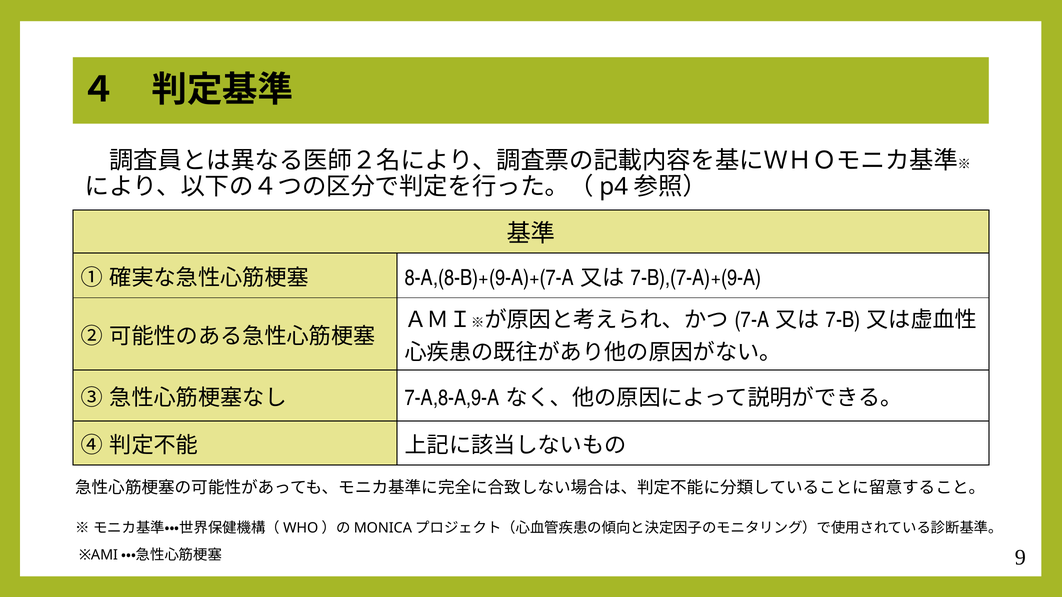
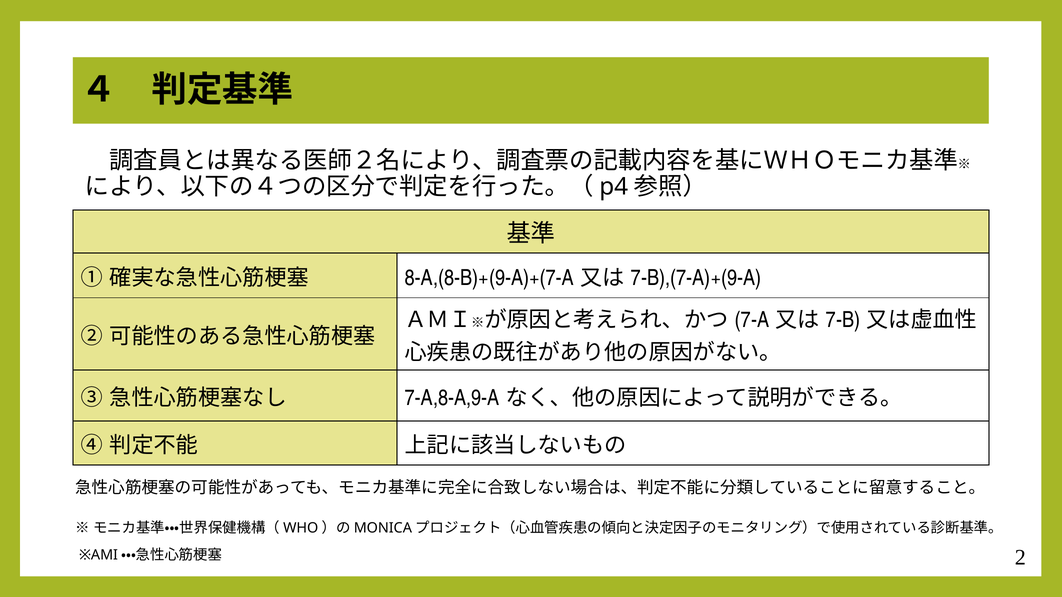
9: 9 -> 2
